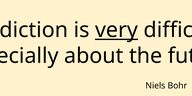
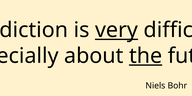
the underline: none -> present
